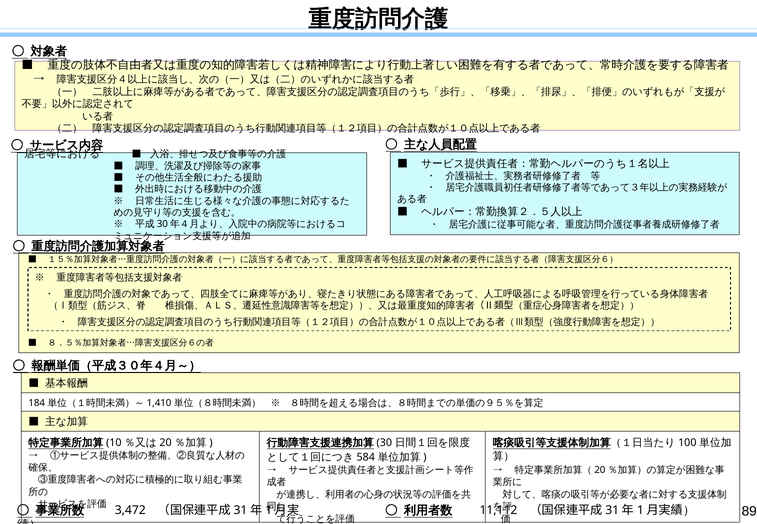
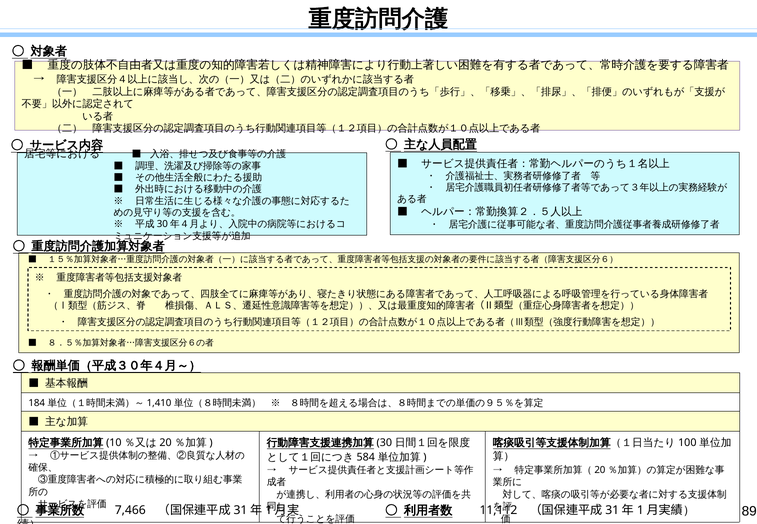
3,472: 3,472 -> 7,466
